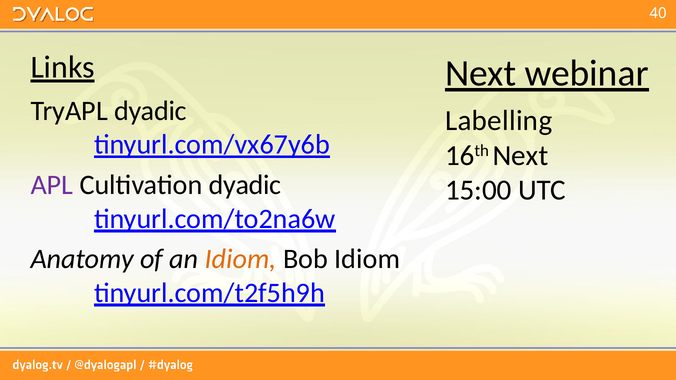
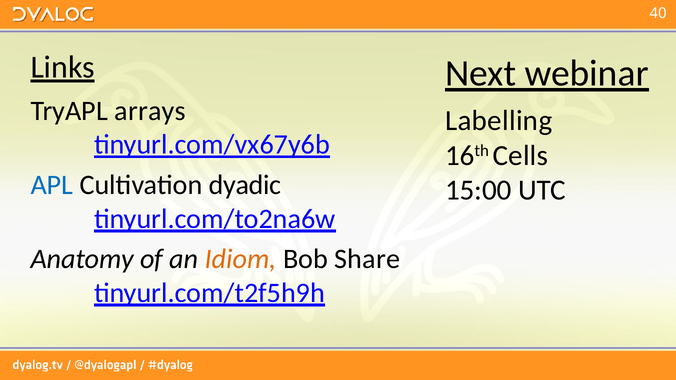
TryAPL dyadic: dyadic -> arrays
16th Next: Next -> Cells
APL colour: purple -> blue
Bob Idiom: Idiom -> Share
